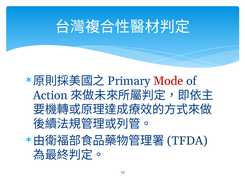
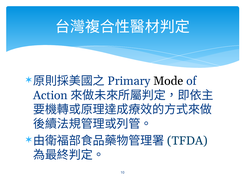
Mode colour: red -> black
